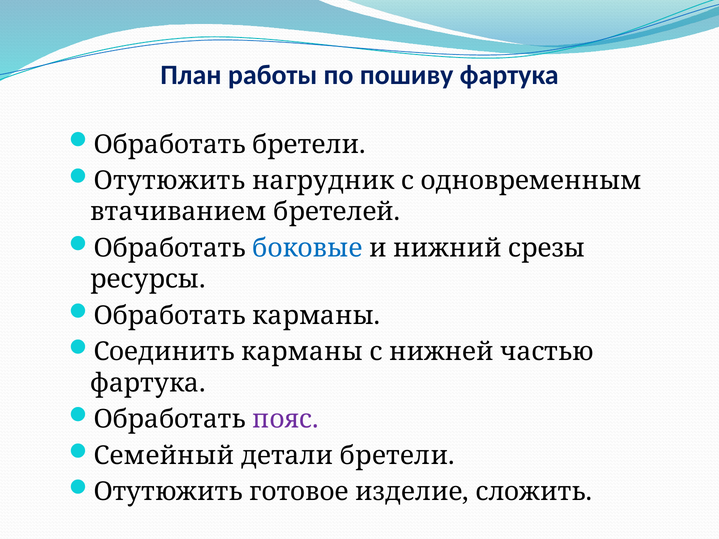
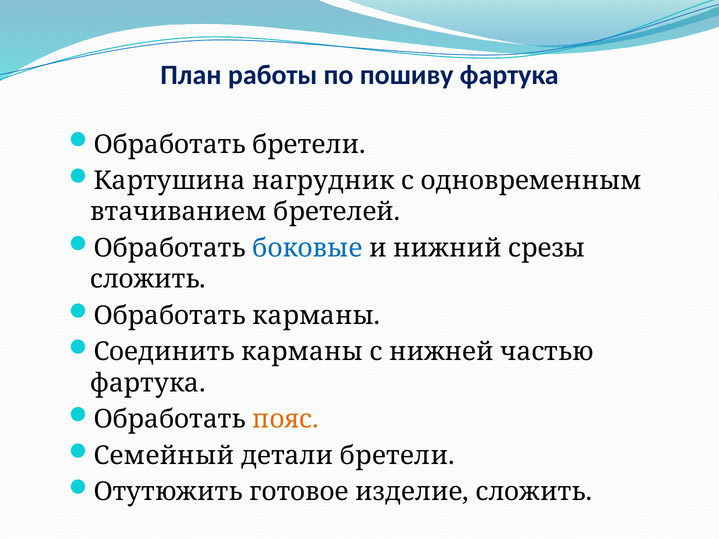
Отутюжить at (169, 181): Отутюжить -> Картушина
ресурсы at (148, 279): ресурсы -> сложить
пояс colour: purple -> orange
